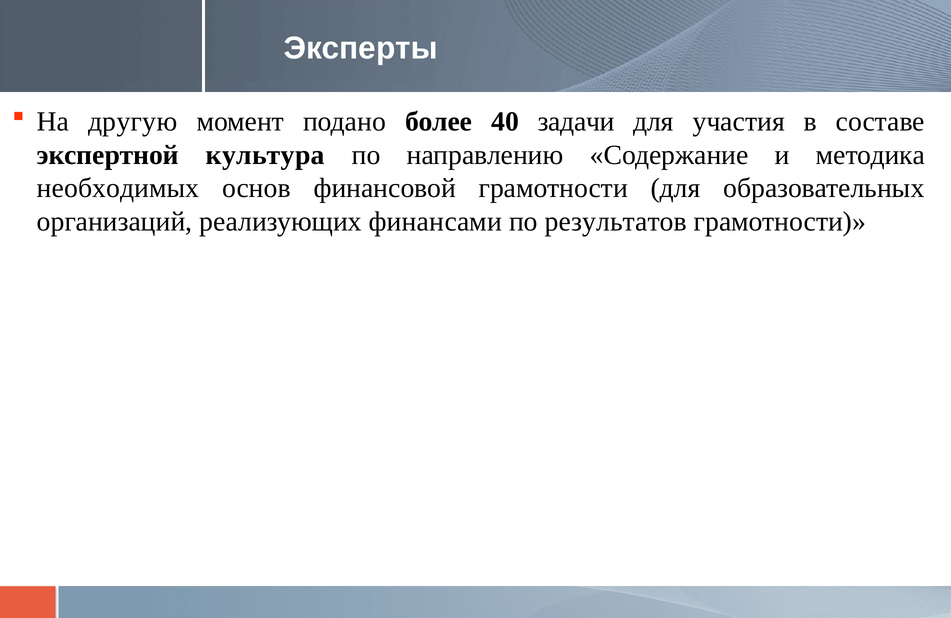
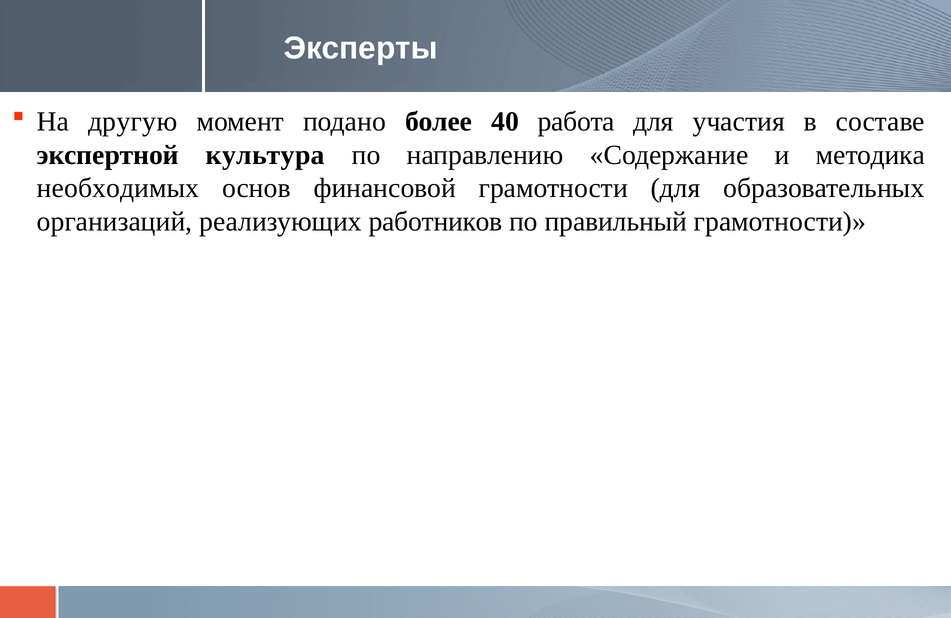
задачи: задачи -> работа
финансами: финансами -> работников
результатов: результатов -> правильный
